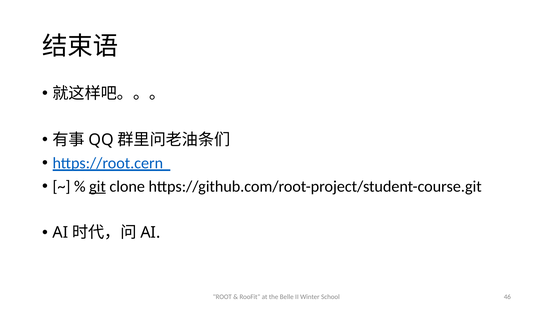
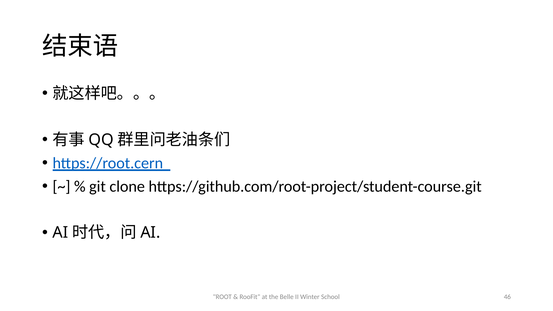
git underline: present -> none
